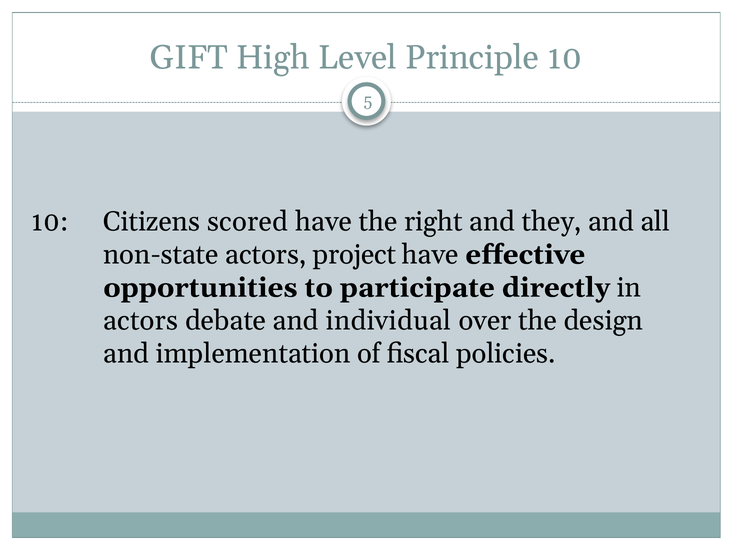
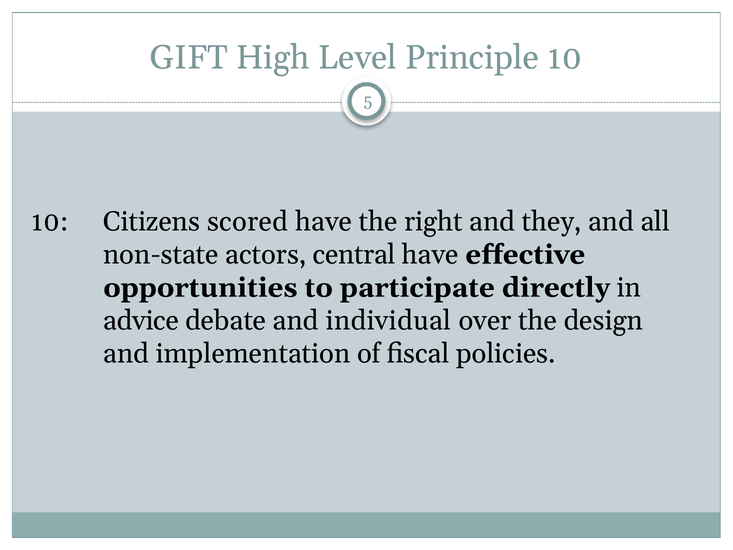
project: project -> central
actors at (141, 321): actors -> advice
